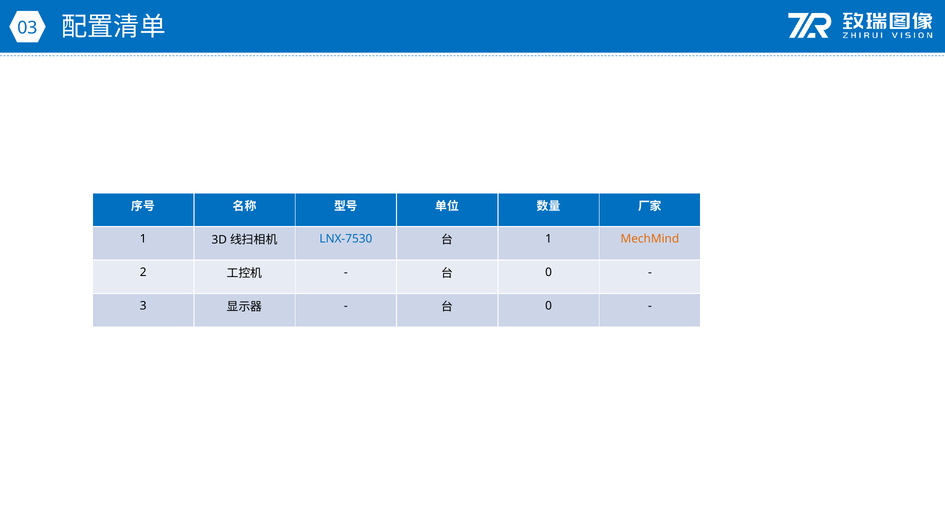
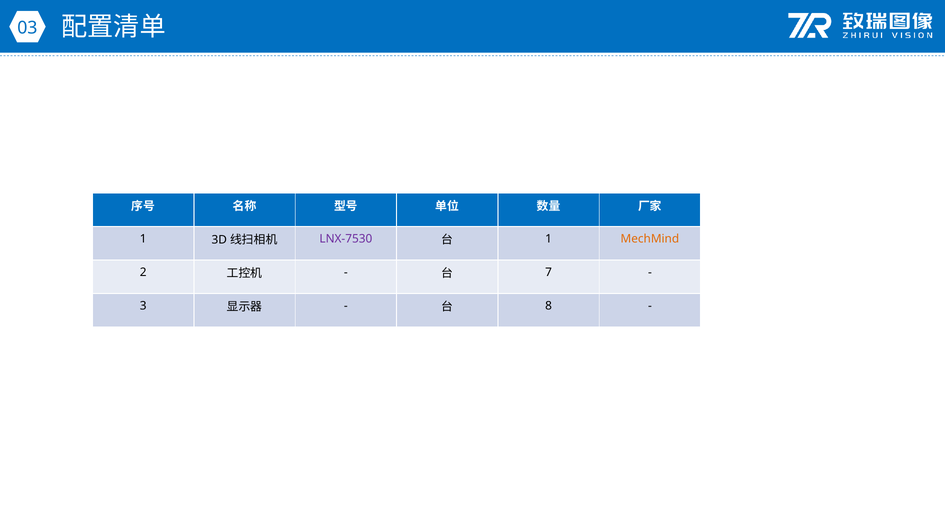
LNX-7530 colour: blue -> purple
0 at (549, 272): 0 -> 7
0 at (549, 306): 0 -> 8
